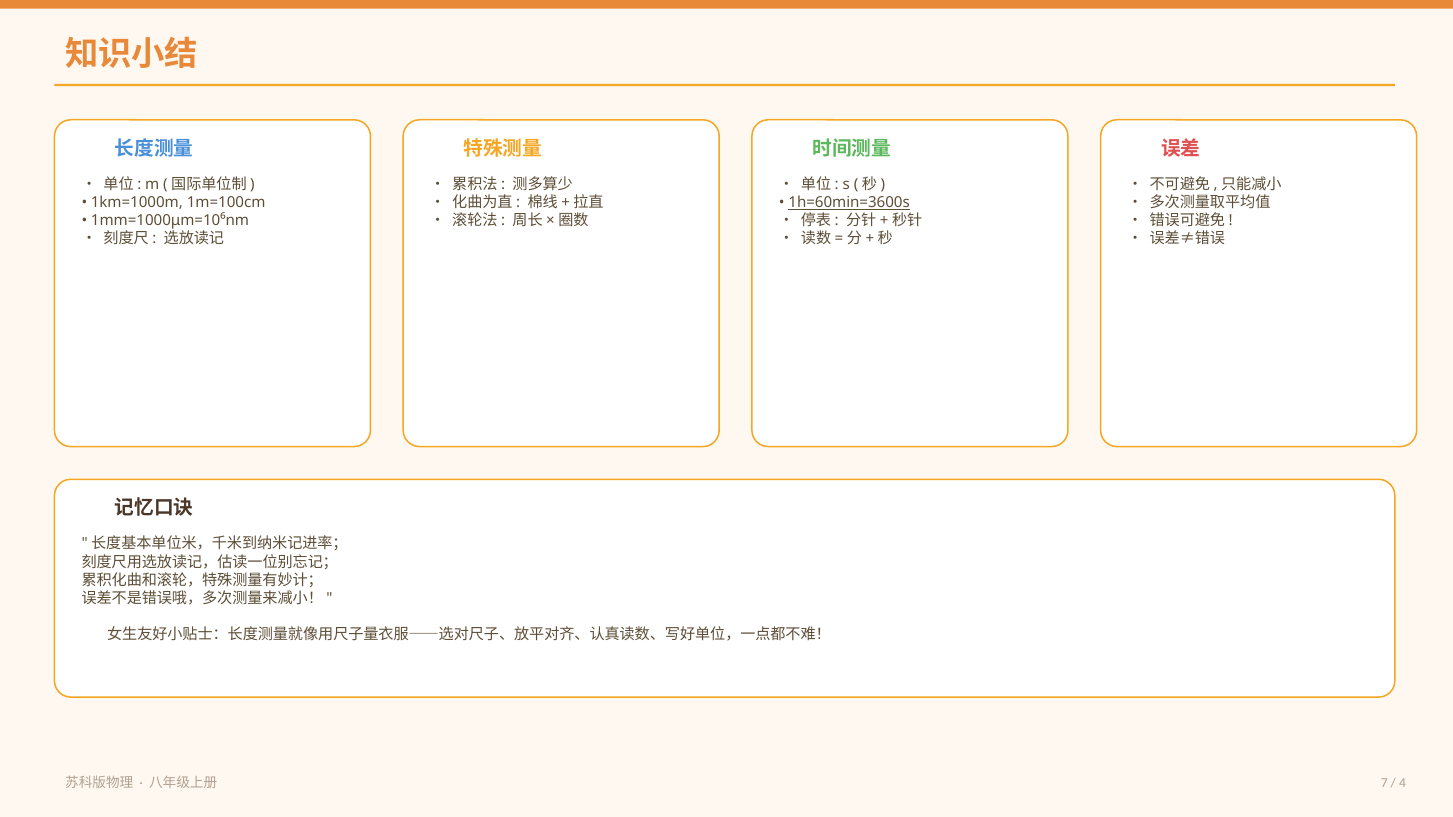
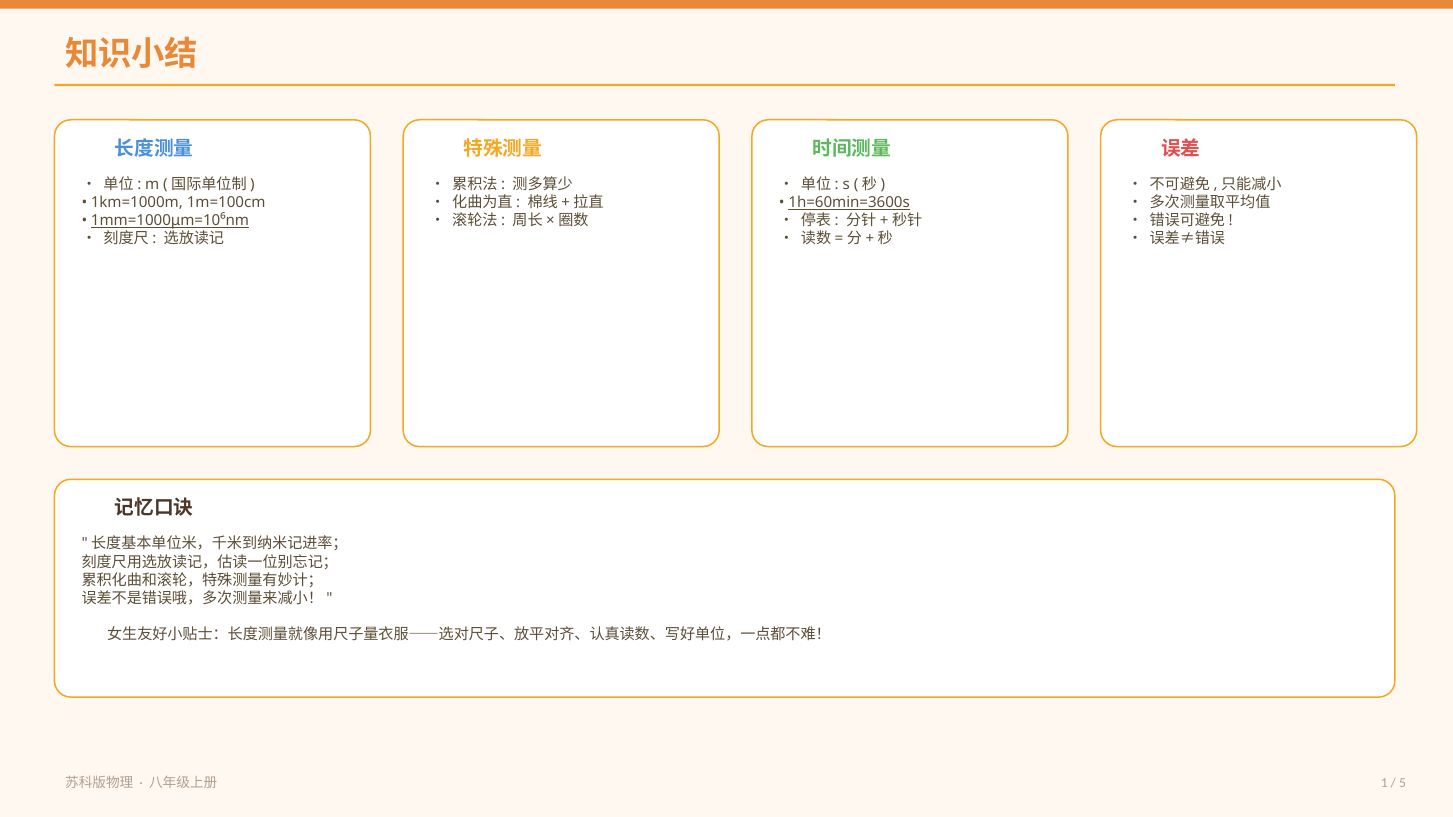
1mm=1000μm=10⁶nm underline: none -> present
7: 7 -> 1
4: 4 -> 5
